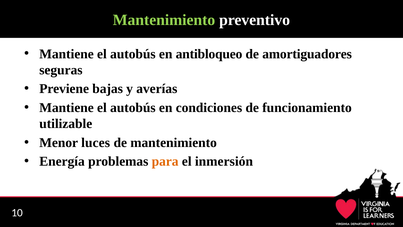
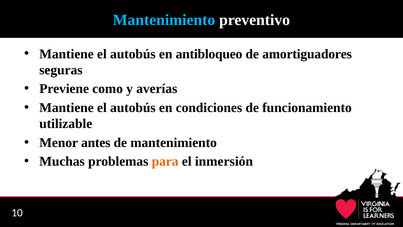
Mantenimiento at (164, 20) colour: light green -> light blue
bajas: bajas -> como
luces: luces -> antes
Energía: Energía -> Muchas
